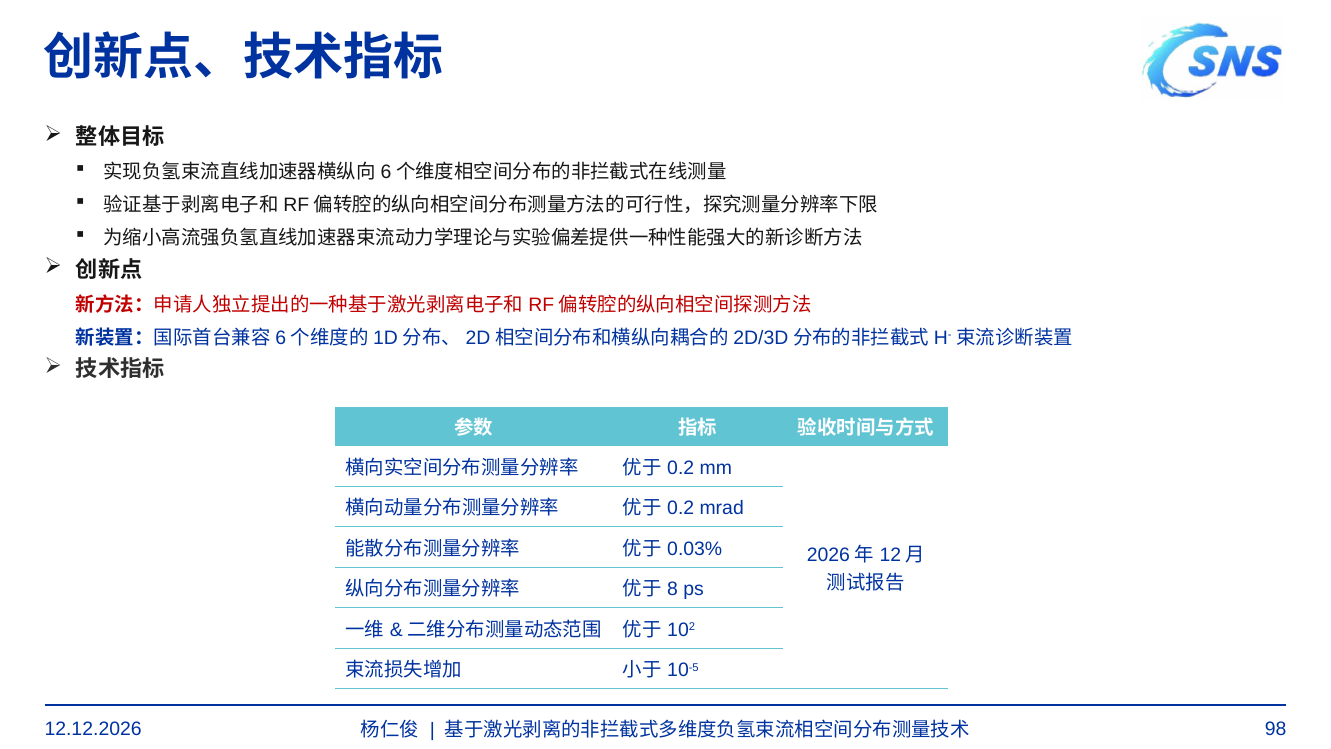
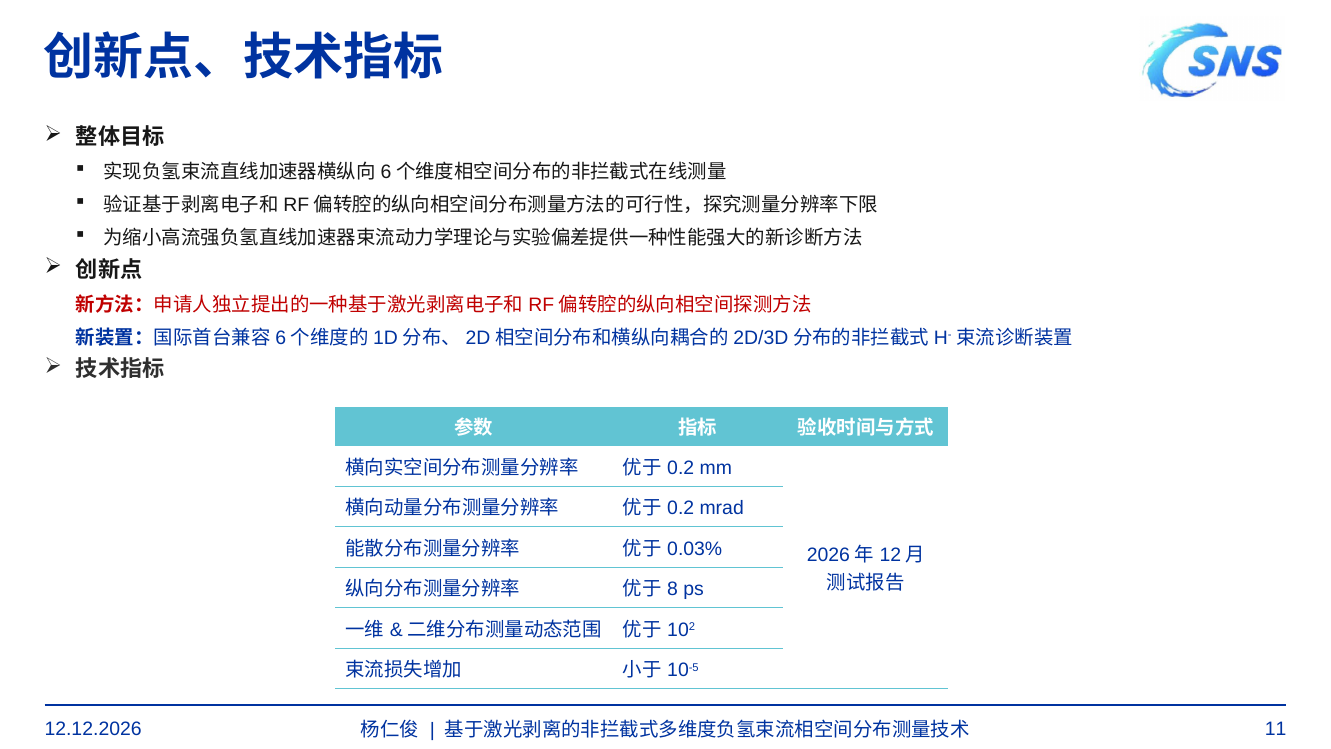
98: 98 -> 11
